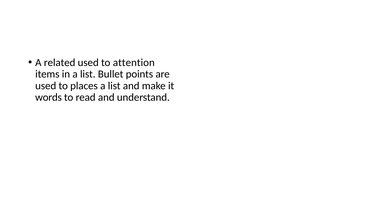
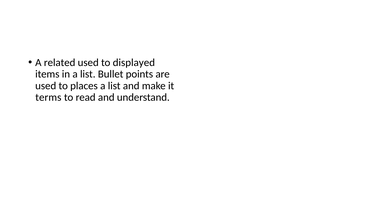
attention: attention -> displayed
words: words -> terms
